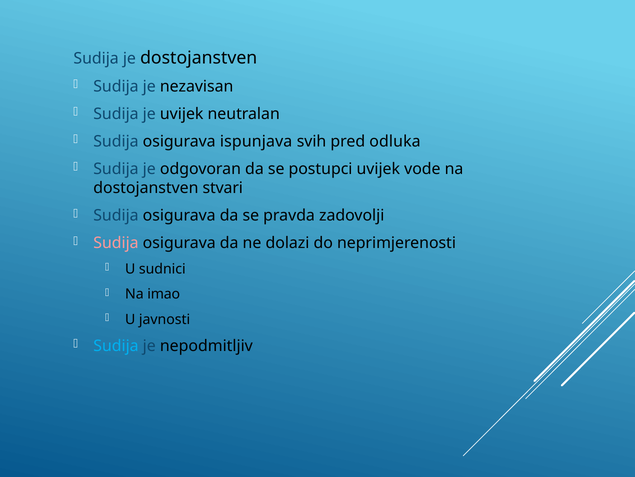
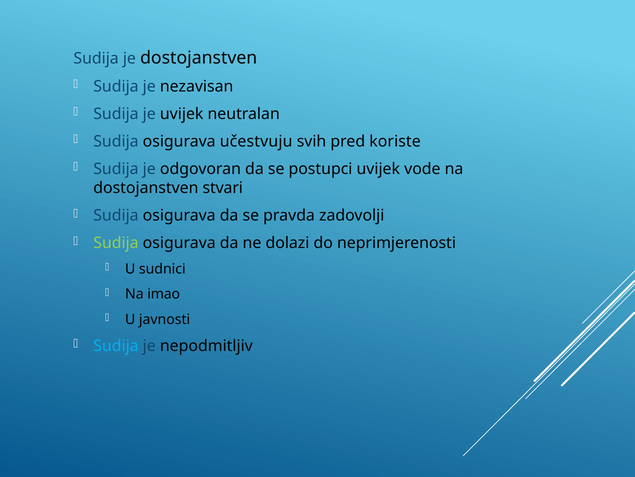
ispunjava: ispunjava -> učestvuju
odluka: odluka -> koriste
Sudija at (116, 243) colour: pink -> light green
